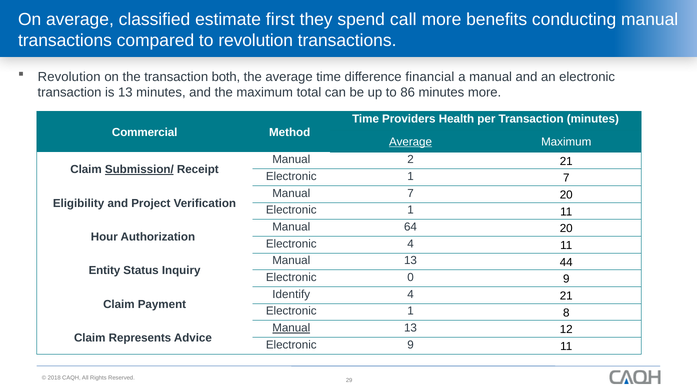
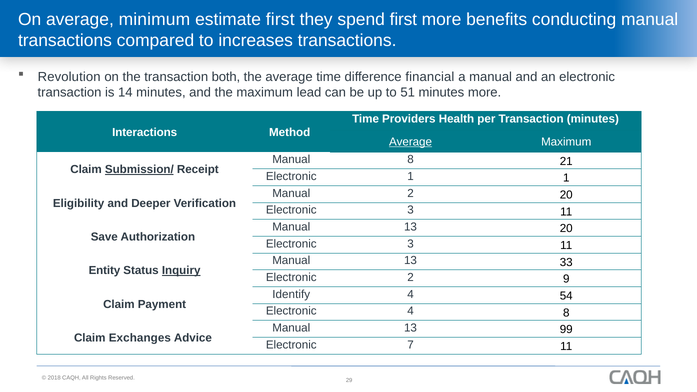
classified: classified -> minimum
spend call: call -> first
to revolution: revolution -> increases
is 13: 13 -> 14
total: total -> lead
86: 86 -> 51
Commercial: Commercial -> Interactions
Manual 2: 2 -> 8
1 7: 7 -> 1
Manual 7: 7 -> 2
Project: Project -> Deeper
1 at (410, 210): 1 -> 3
64 at (410, 227): 64 -> 13
Hour: Hour -> Save
4 at (410, 244): 4 -> 3
44: 44 -> 33
Inquiry underline: none -> present
Electronic 0: 0 -> 2
4 21: 21 -> 54
1 at (410, 311): 1 -> 4
Manual at (291, 328) underline: present -> none
12: 12 -> 99
Represents: Represents -> Exchanges
Electronic 9: 9 -> 7
